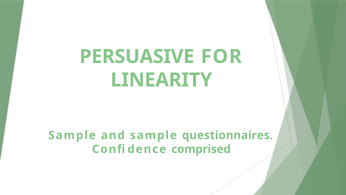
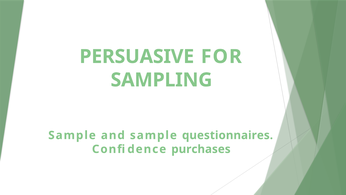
LINEARITY: LINEARITY -> SAMPLING
comprised: comprised -> purchases
